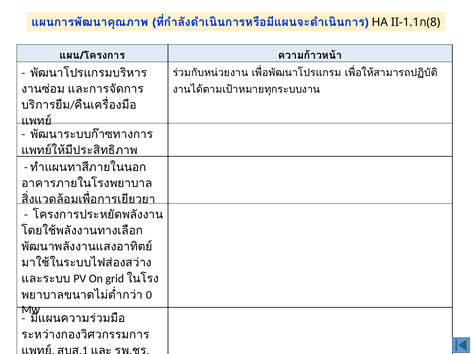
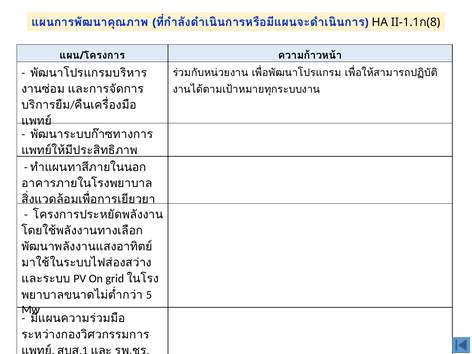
0: 0 -> 5
